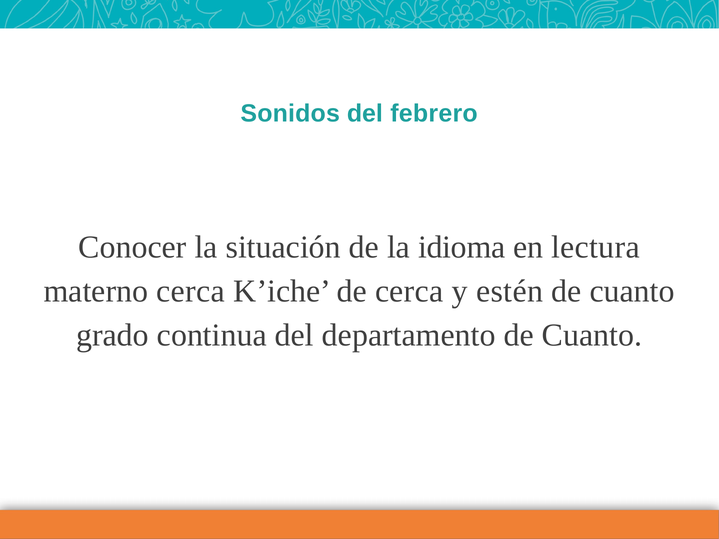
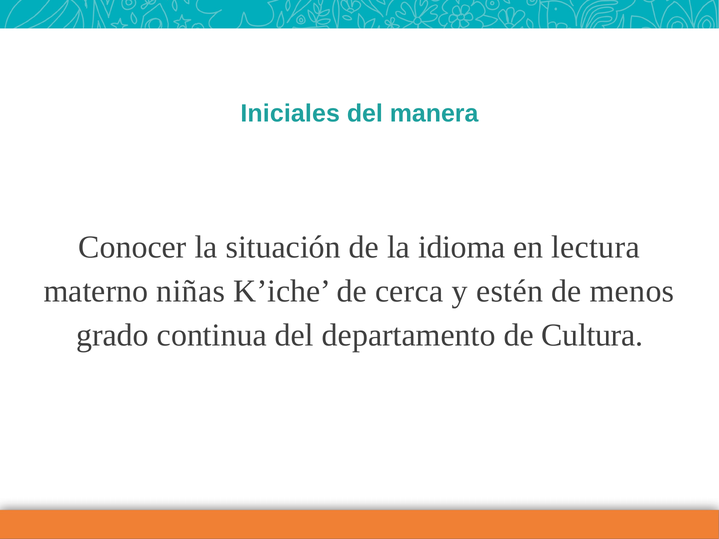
Sonidos: Sonidos -> Iniciales
febrero: febrero -> manera
materno cerca: cerca -> niñas
cuanto at (632, 291): cuanto -> menos
departamento de Cuanto: Cuanto -> Cultura
